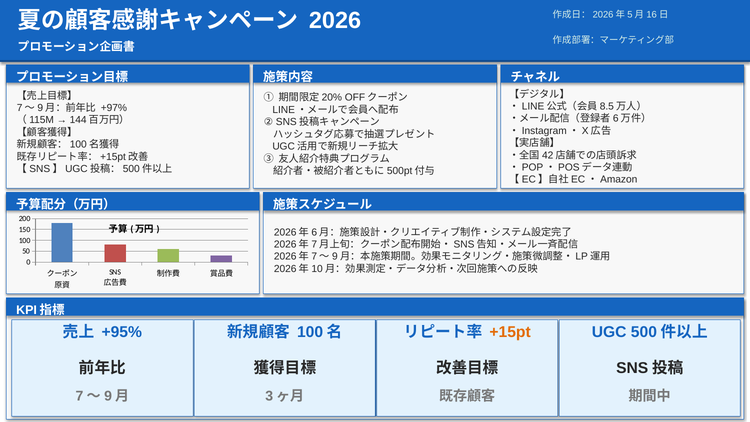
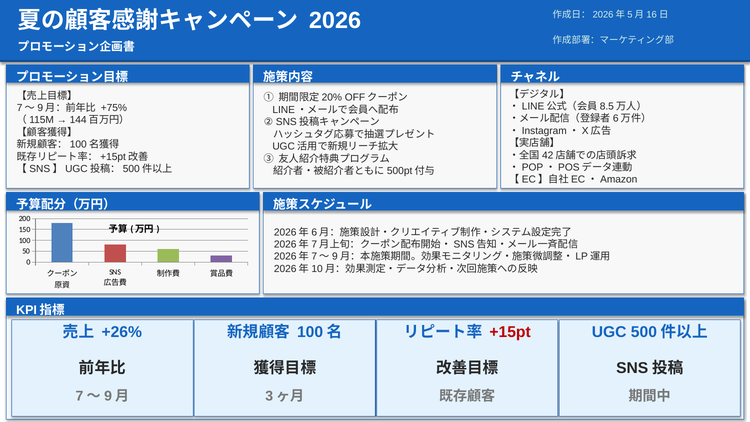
+97%: +97% -> +75%
+95%: +95% -> +26%
+15pt colour: orange -> red
